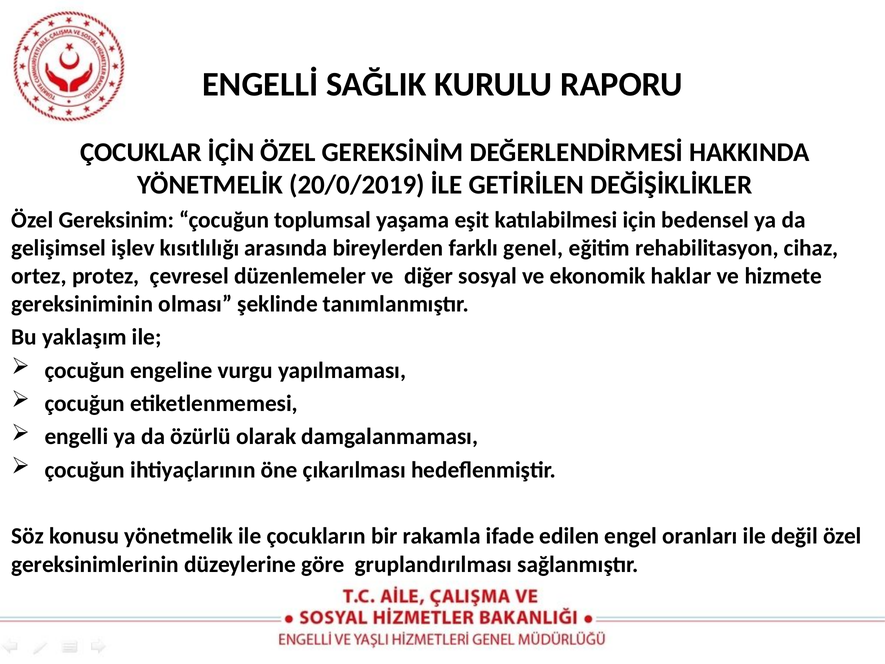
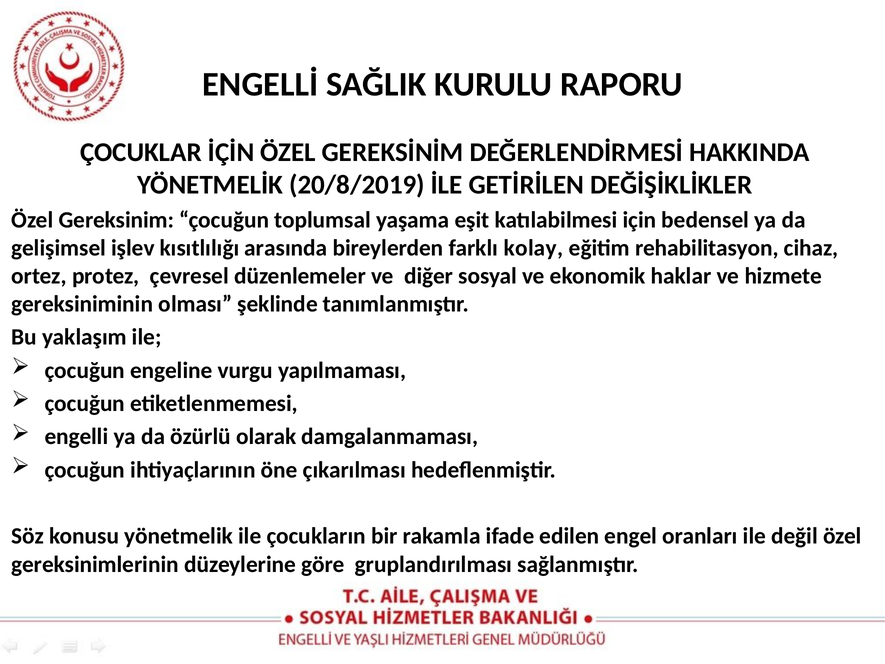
20/0/2019: 20/0/2019 -> 20/8/2019
genel: genel -> kolay
